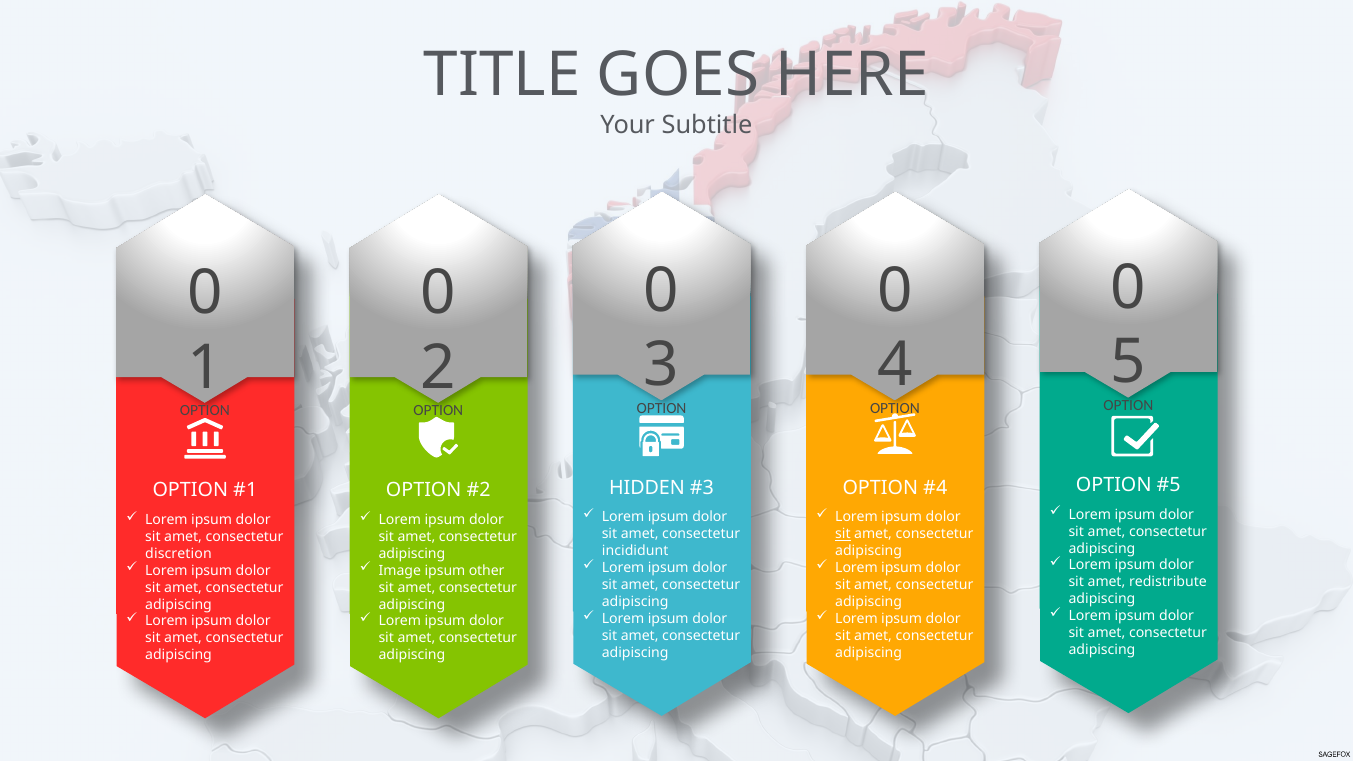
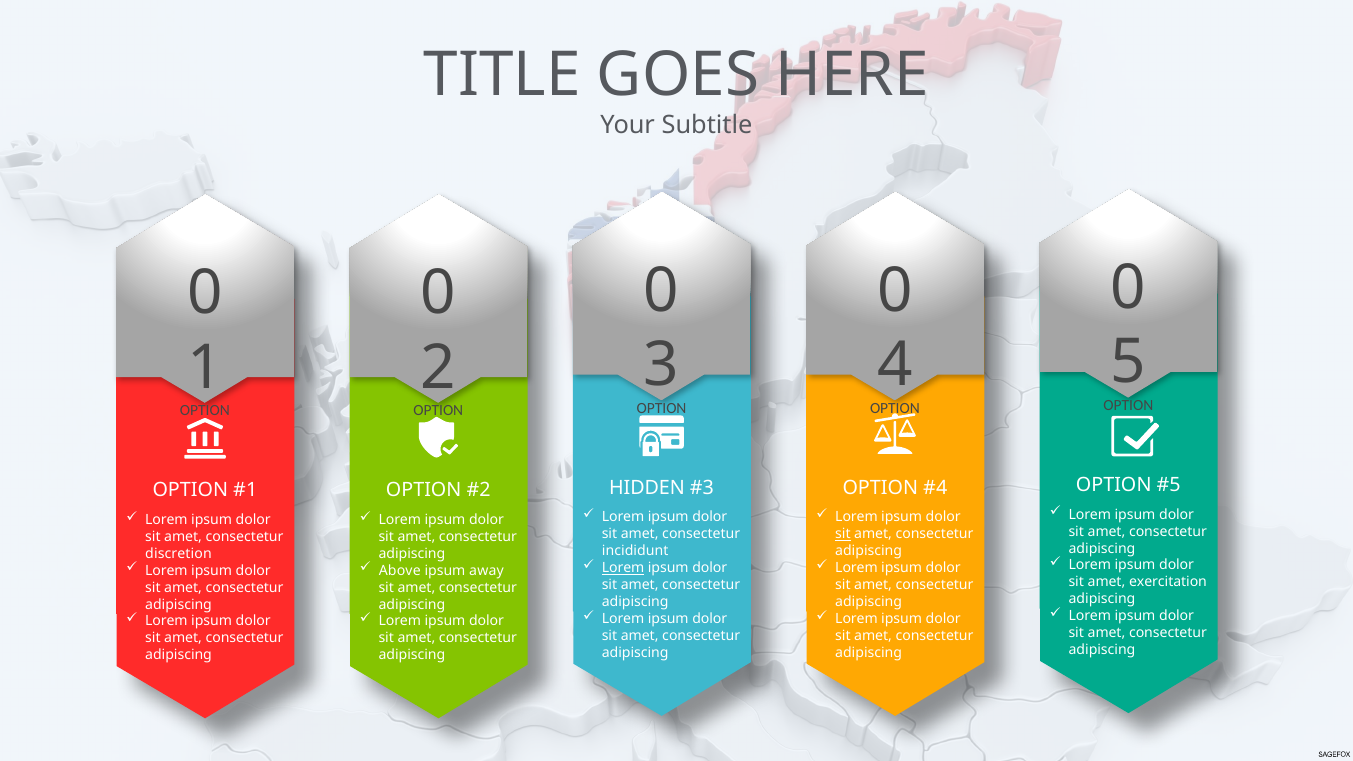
Lorem at (623, 568) underline: none -> present
Image: Image -> Above
other: other -> away
redistribute: redistribute -> exercitation
